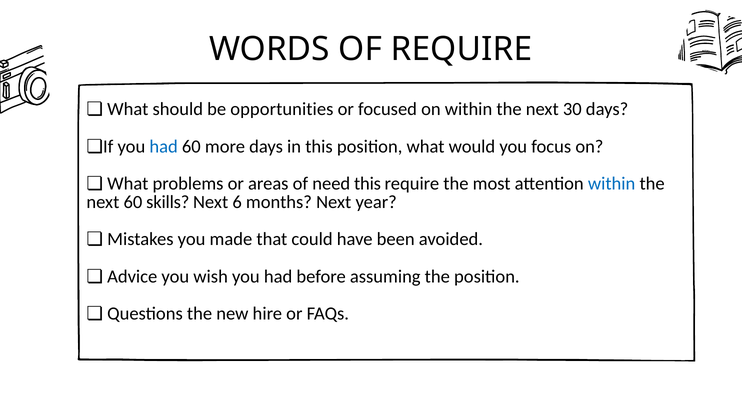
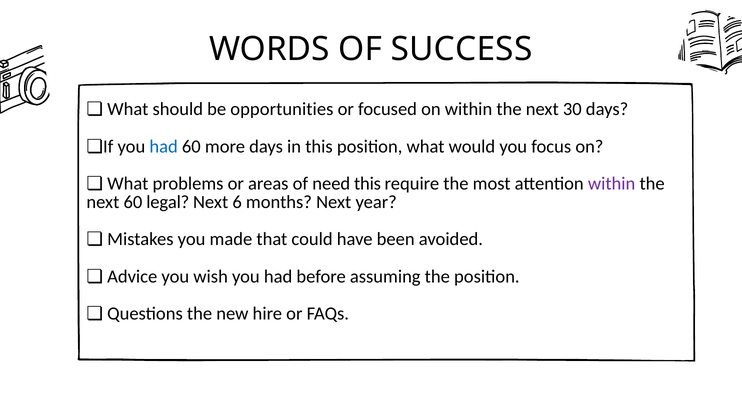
OF REQUIRE: REQUIRE -> SUCCESS
within at (612, 183) colour: blue -> purple
skills: skills -> legal
